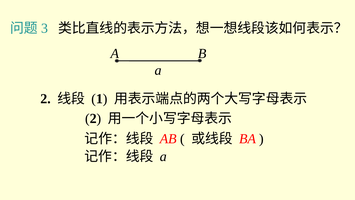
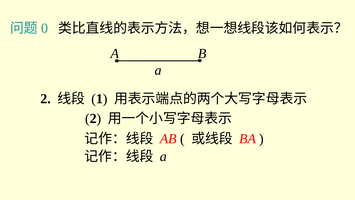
3: 3 -> 0
